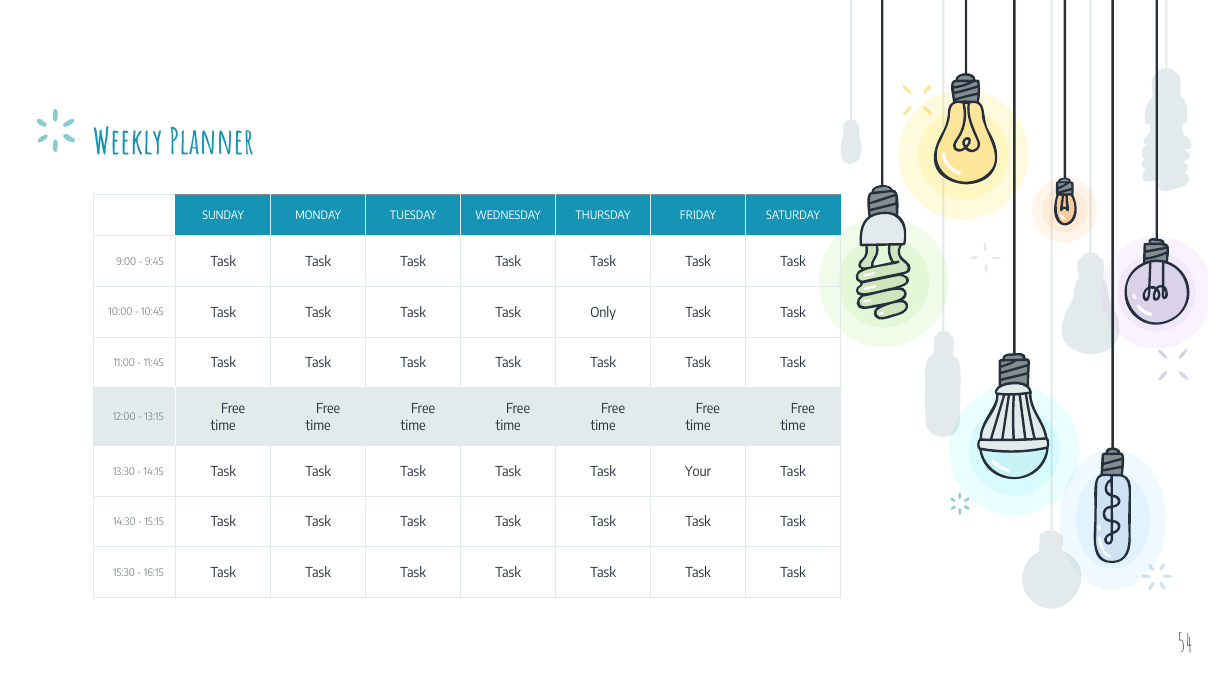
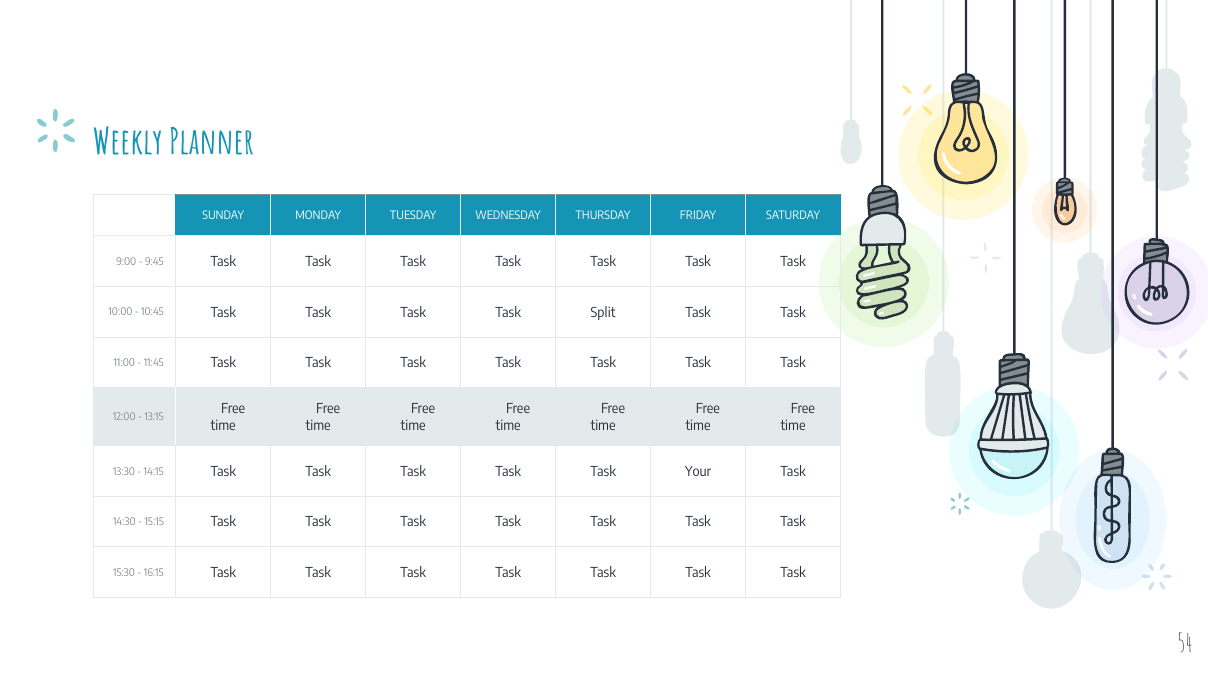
Only: Only -> Split
